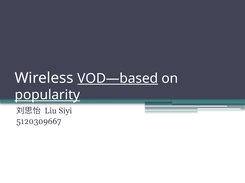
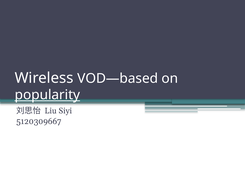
VOD—based underline: present -> none
